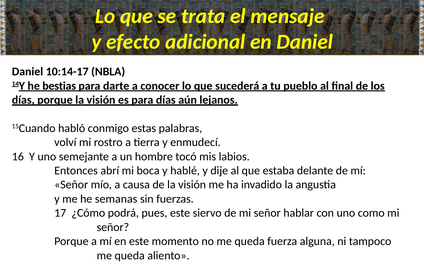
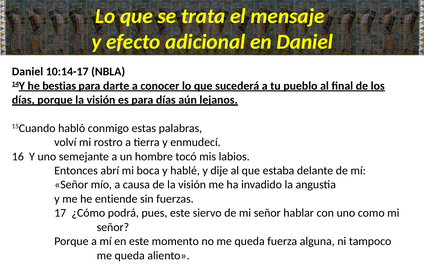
semanas: semanas -> entiende
